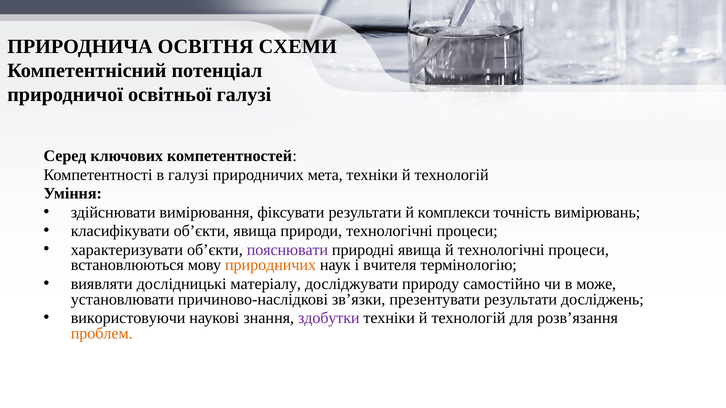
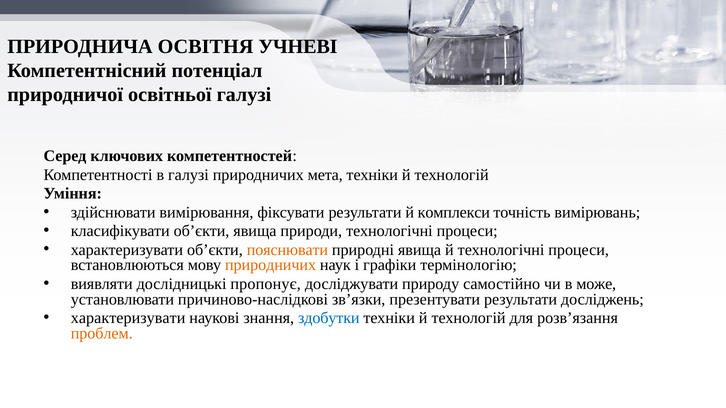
СХЕМИ: СХЕМИ -> УЧНЕВІ
пояснювати colour: purple -> orange
вчителя: вчителя -> графіки
матеріалу: матеріалу -> пропонує
використовуючи at (128, 318): використовуючи -> характеризувати
здобутки colour: purple -> blue
